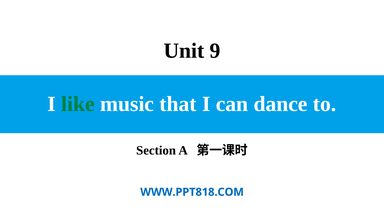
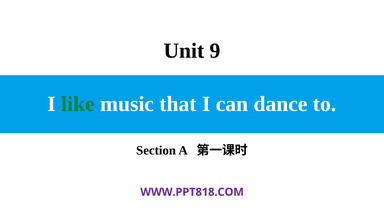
WWW.PPT818.COM colour: blue -> purple
